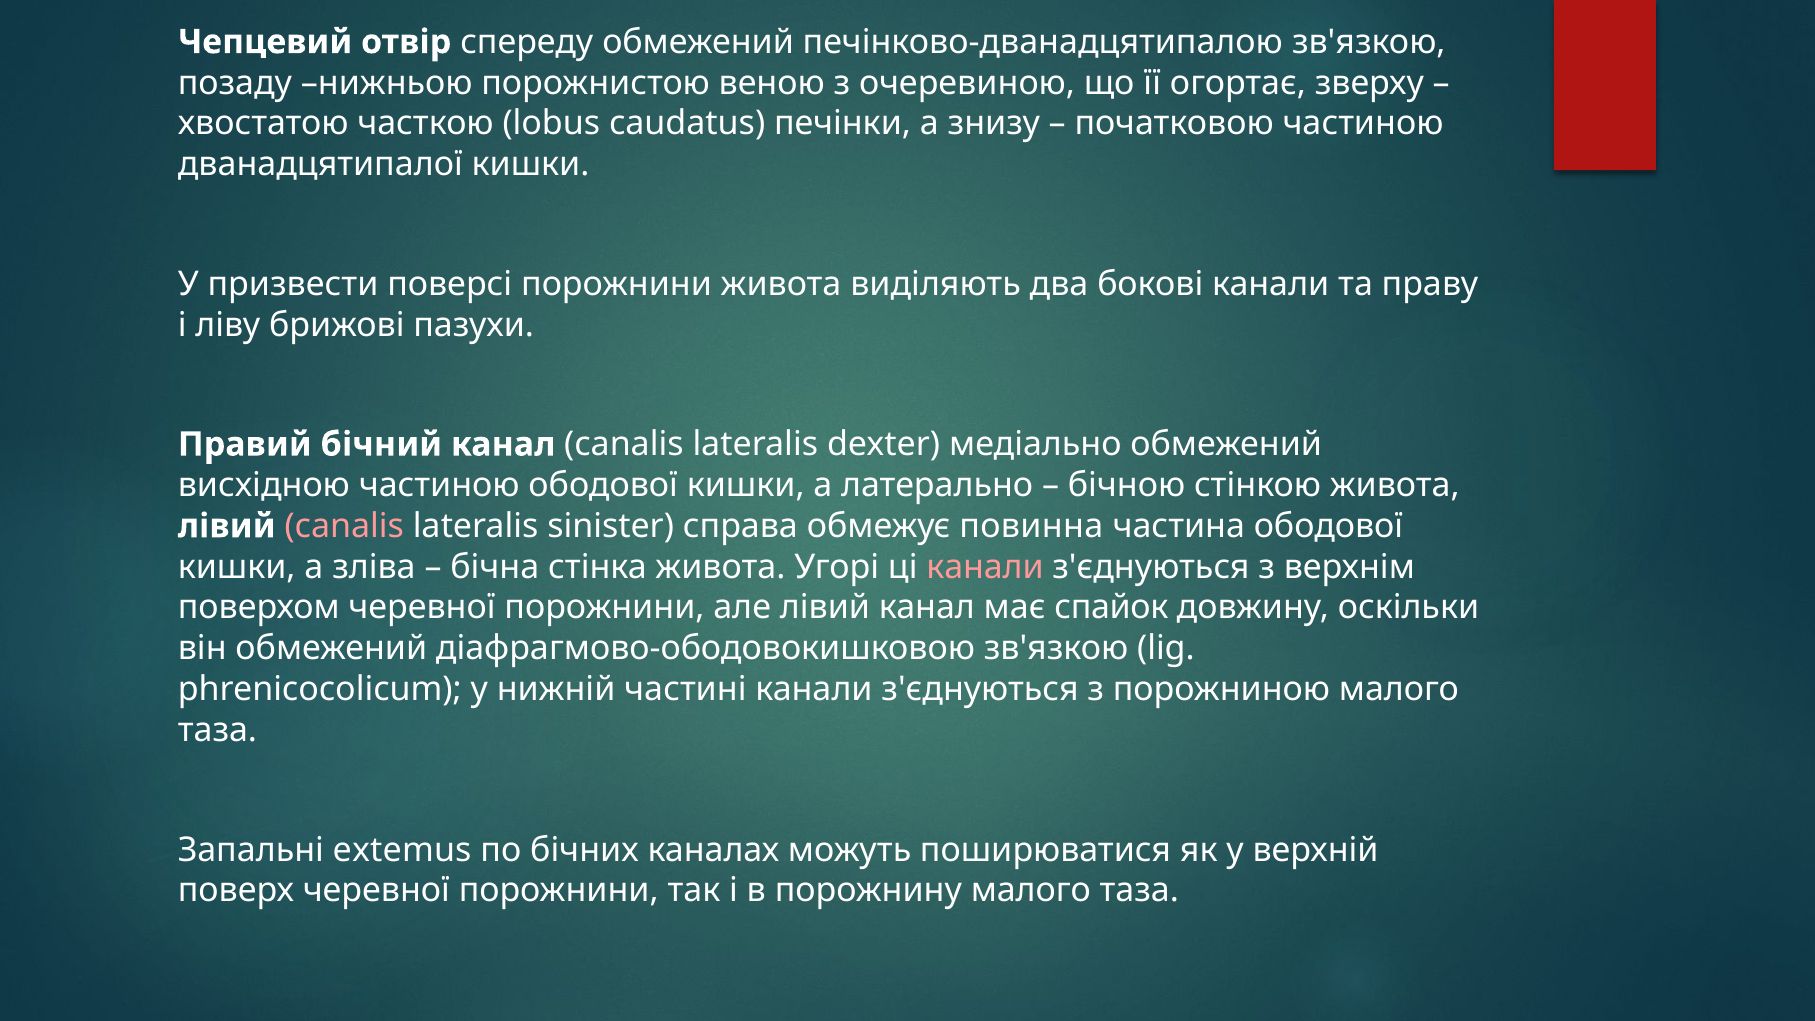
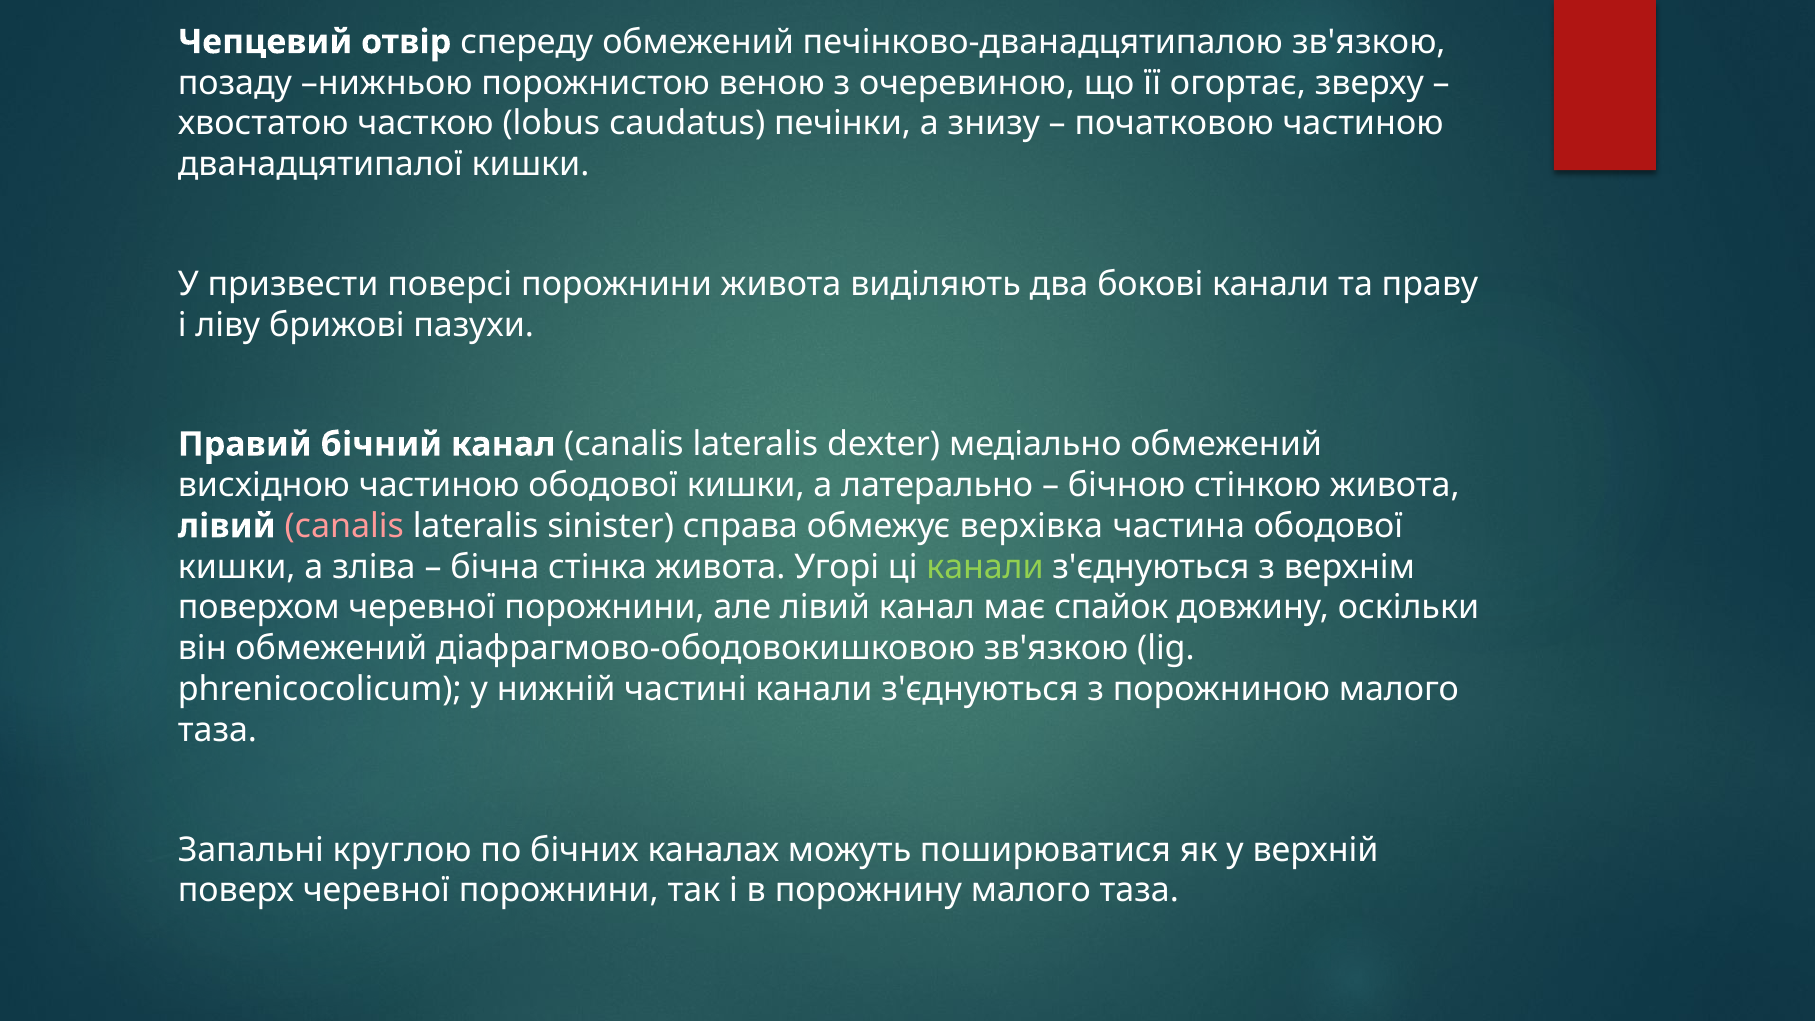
повинна: повинна -> верхівка
канали at (985, 567) colour: pink -> light green
extemus: extemus -> круглою
